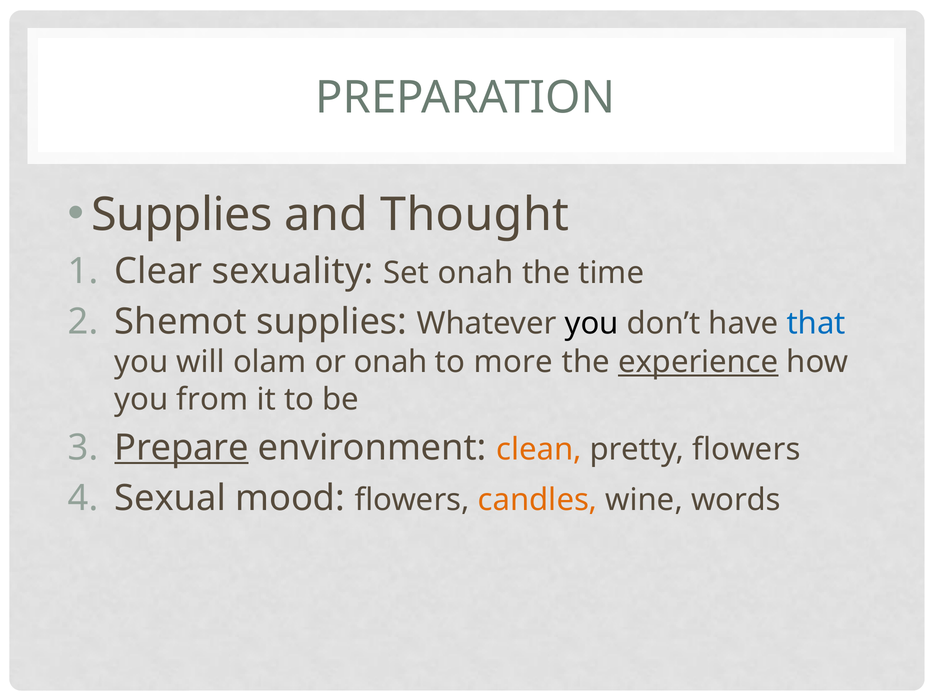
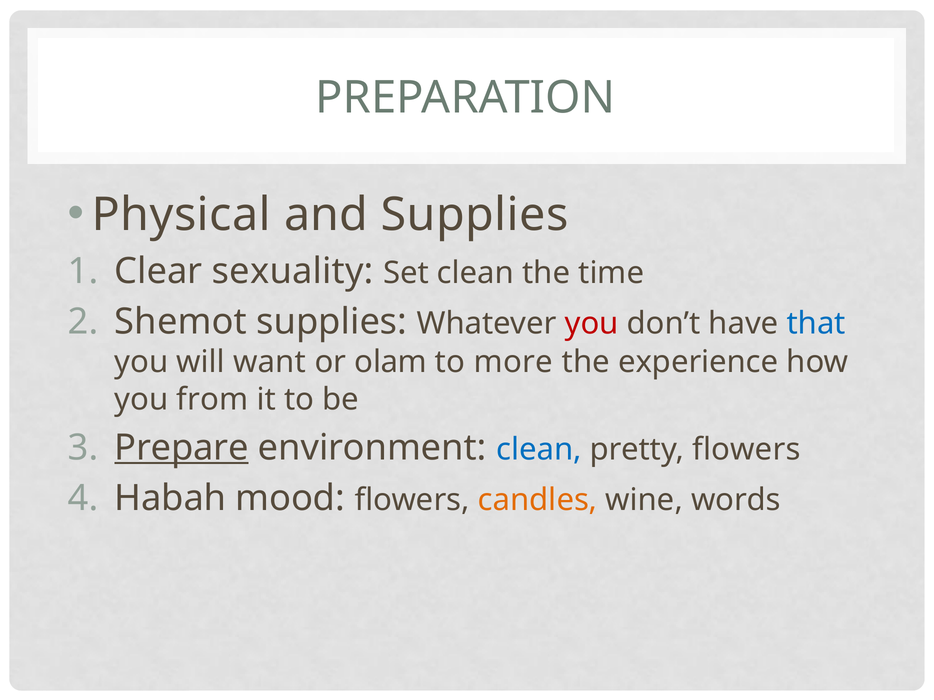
Supplies at (182, 215): Supplies -> Physical
and Thought: Thought -> Supplies
Set onah: onah -> clean
you at (592, 324) colour: black -> red
olam: olam -> want
or onah: onah -> olam
experience underline: present -> none
clean at (539, 450) colour: orange -> blue
Sexual: Sexual -> Habah
